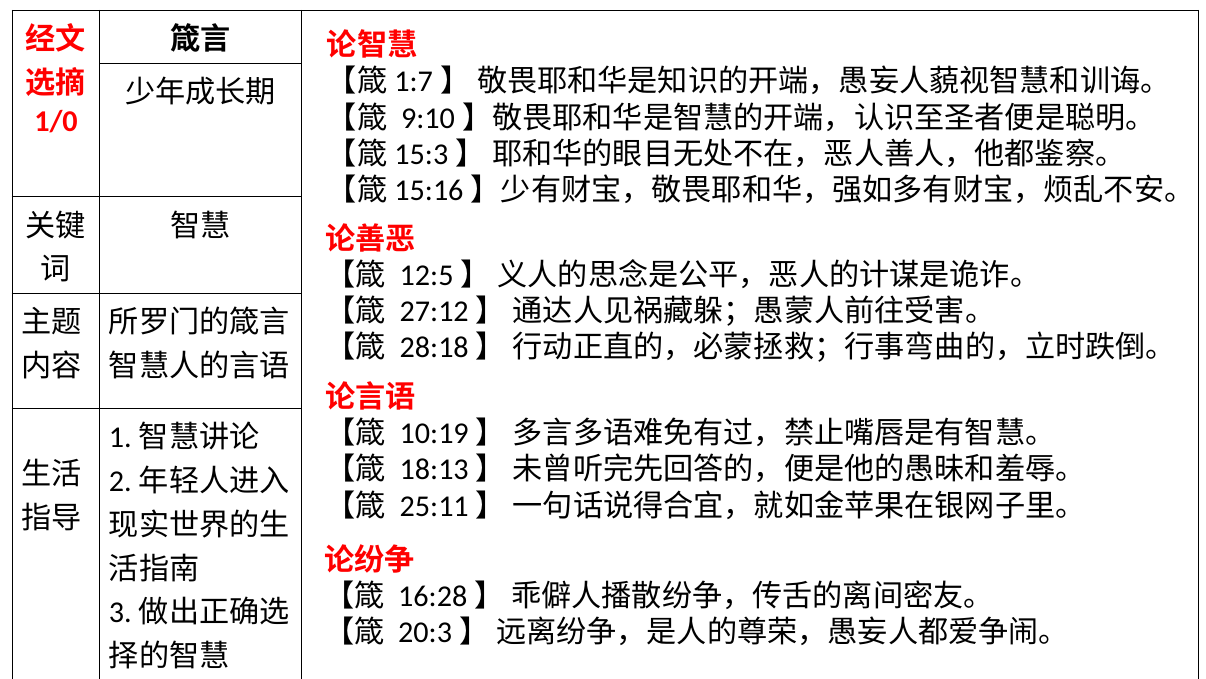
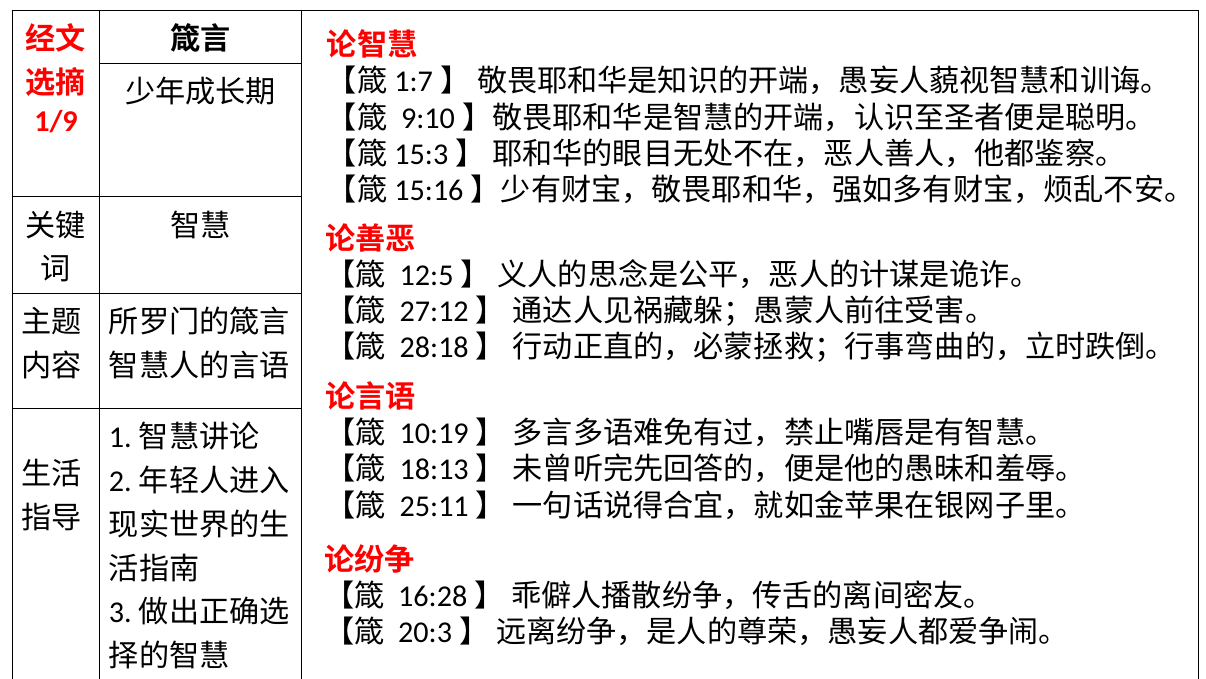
1/0: 1/0 -> 1/9
